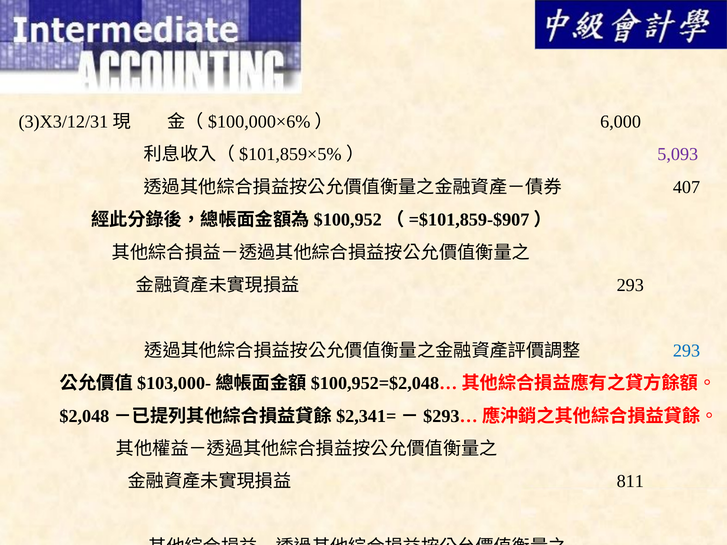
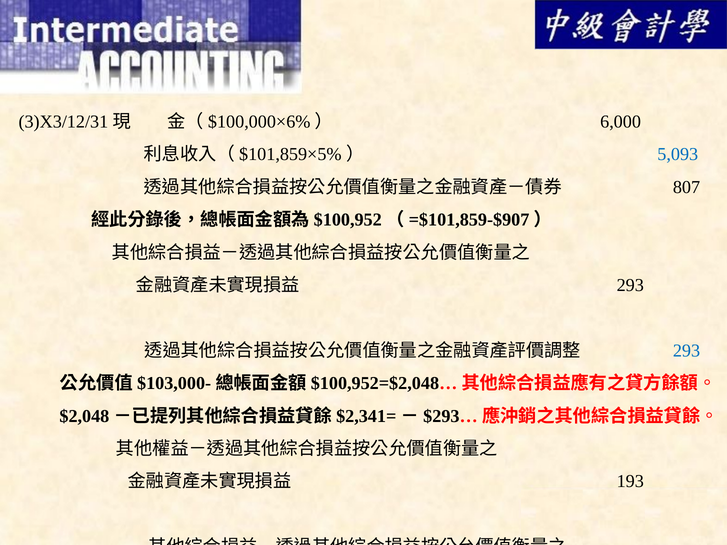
5,093 colour: purple -> blue
407: 407 -> 807
811: 811 -> 193
